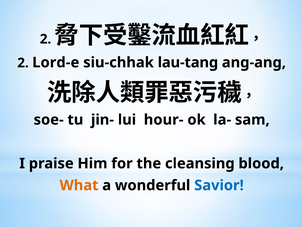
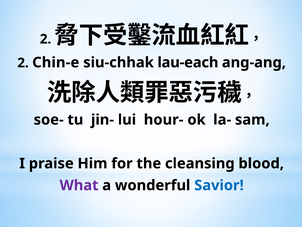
Lord-e: Lord-e -> Chin-e
lau-tang: lau-tang -> lau-each
What colour: orange -> purple
